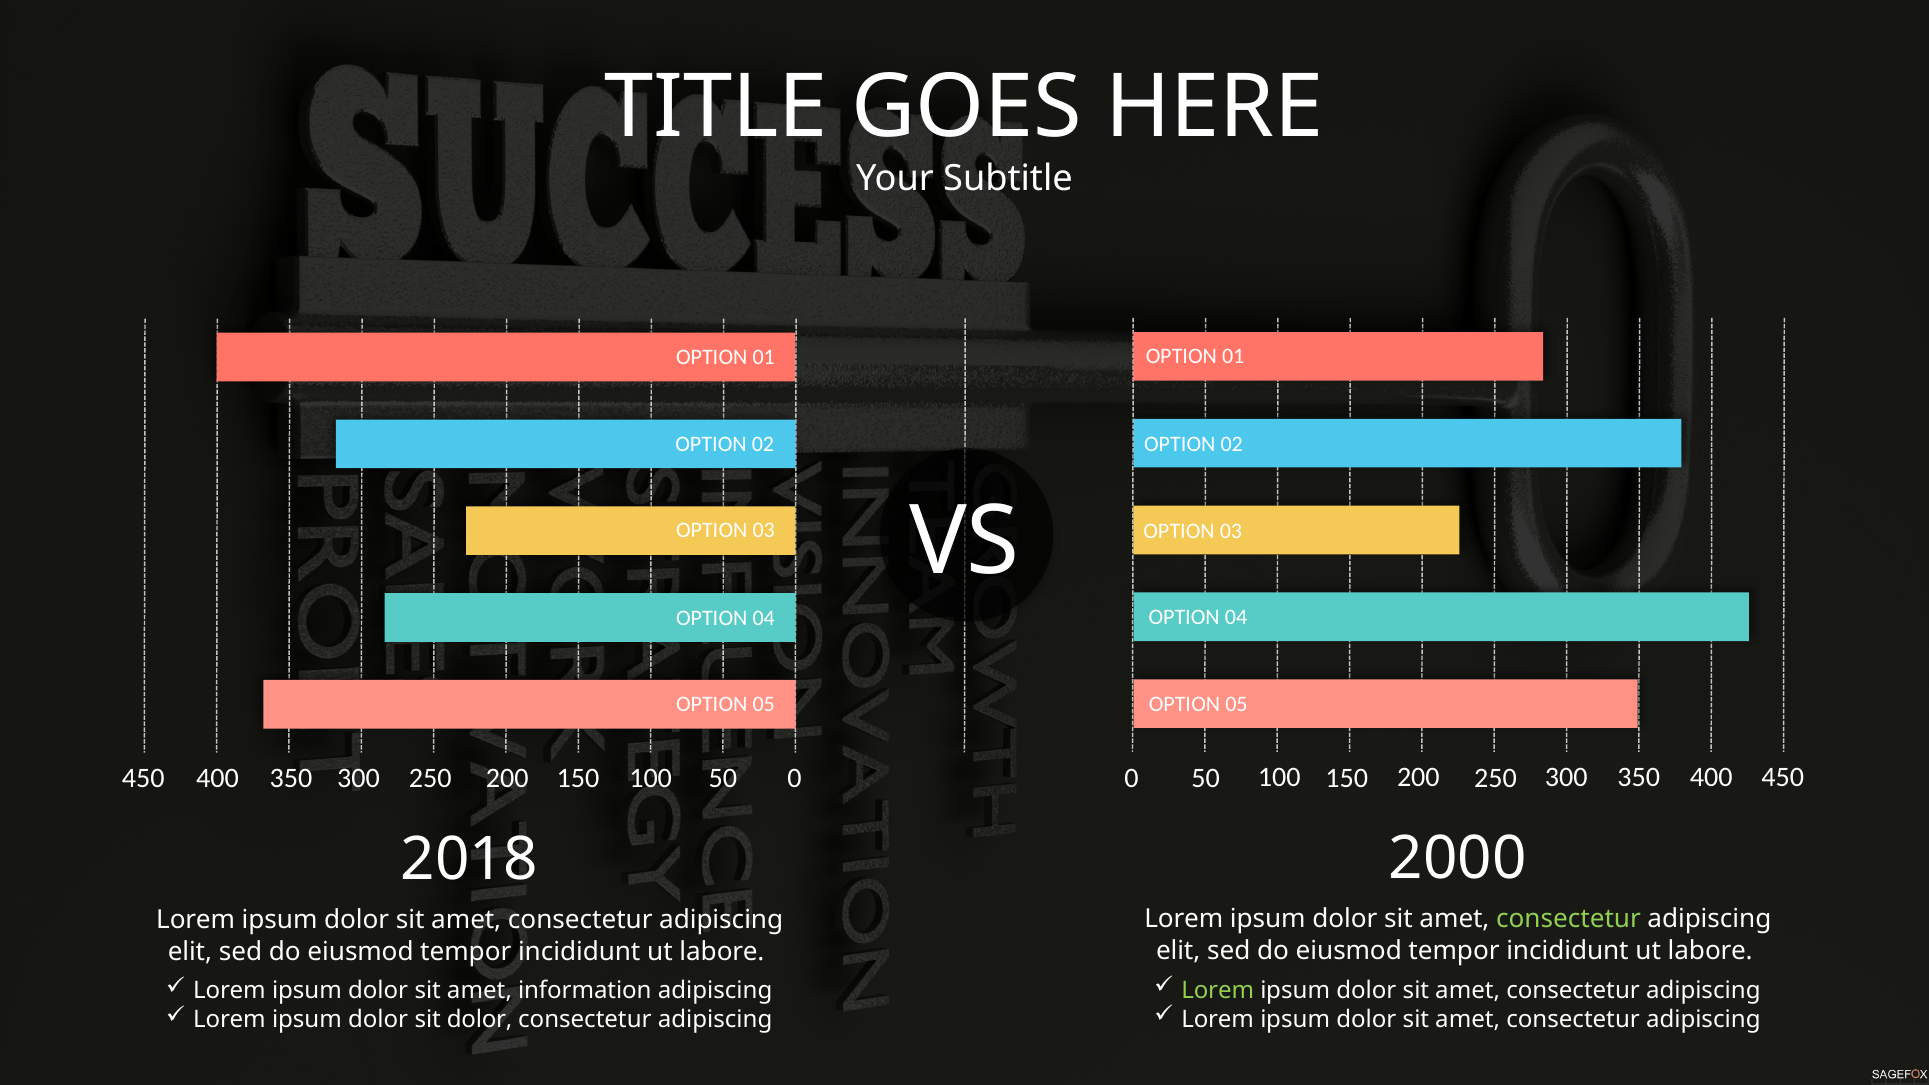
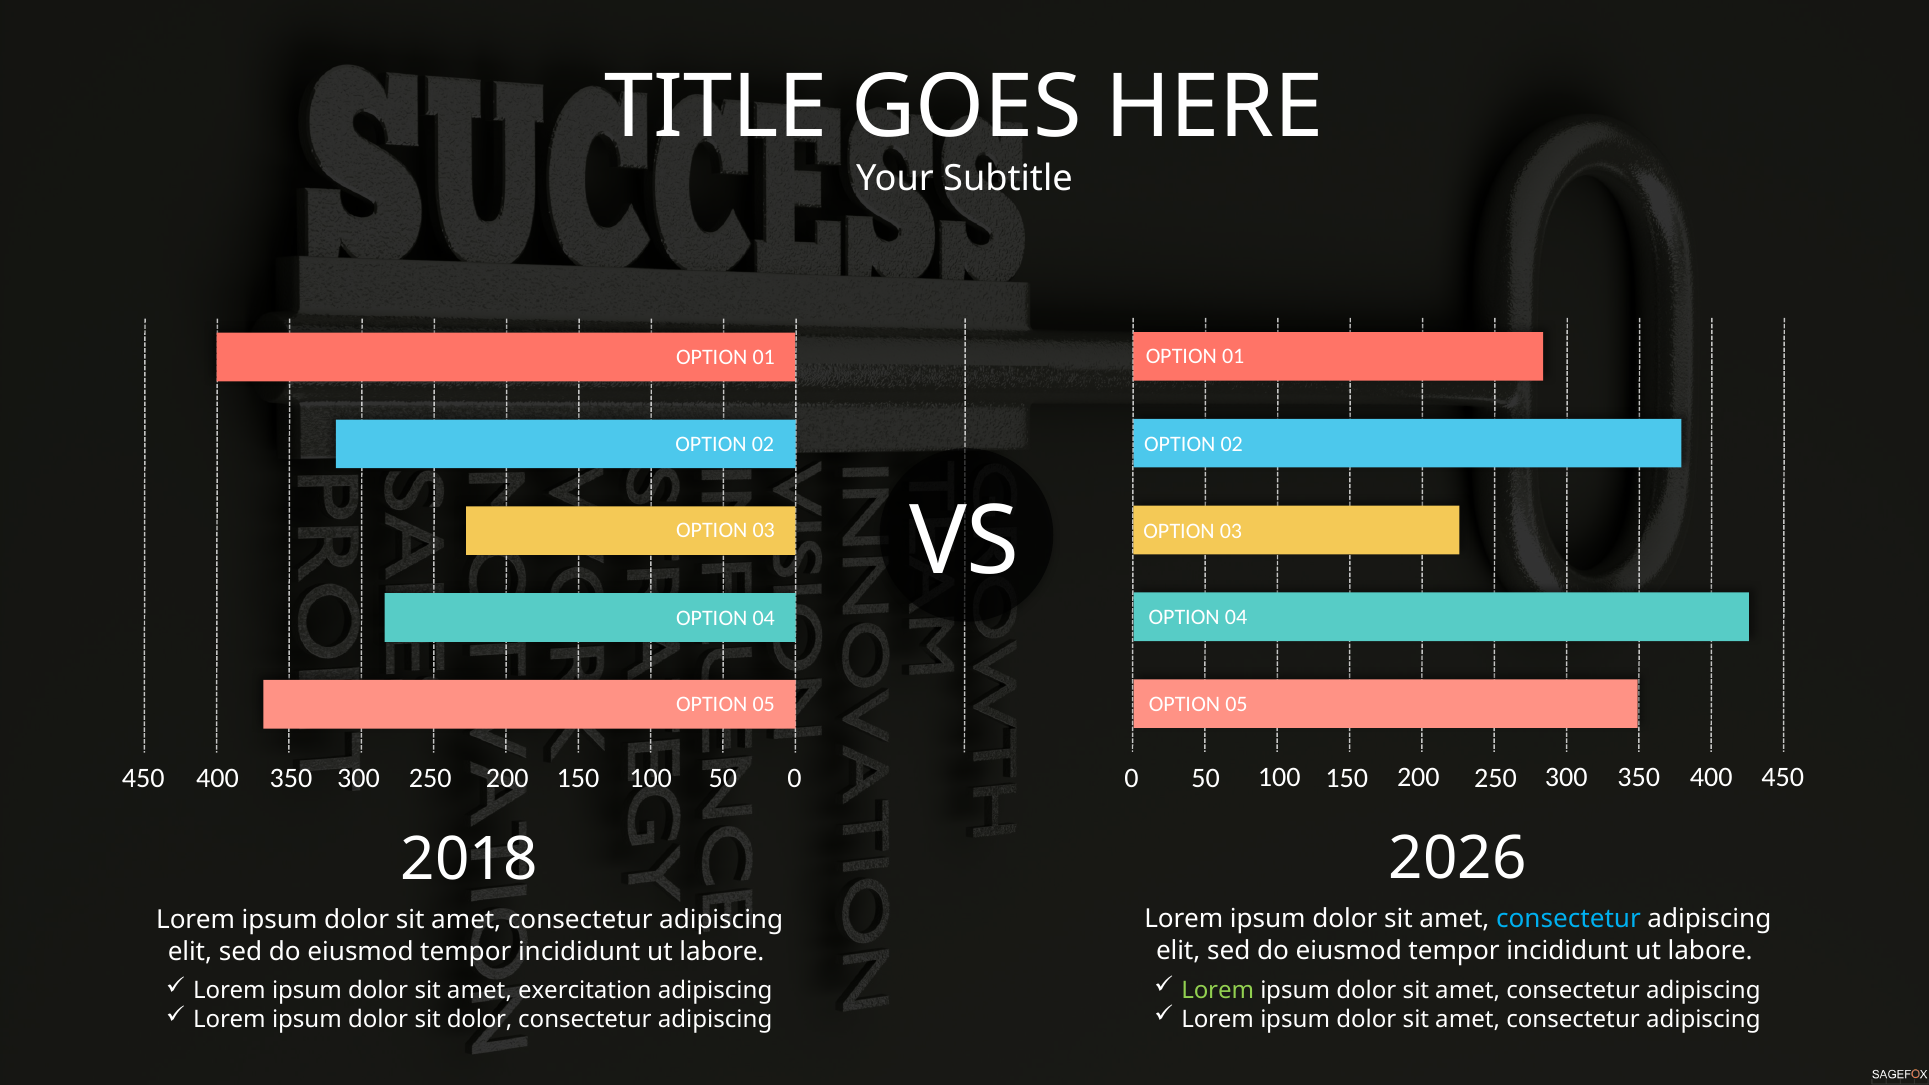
2000: 2000 -> 2026
consectetur at (1569, 919) colour: light green -> light blue
information: information -> exercitation
